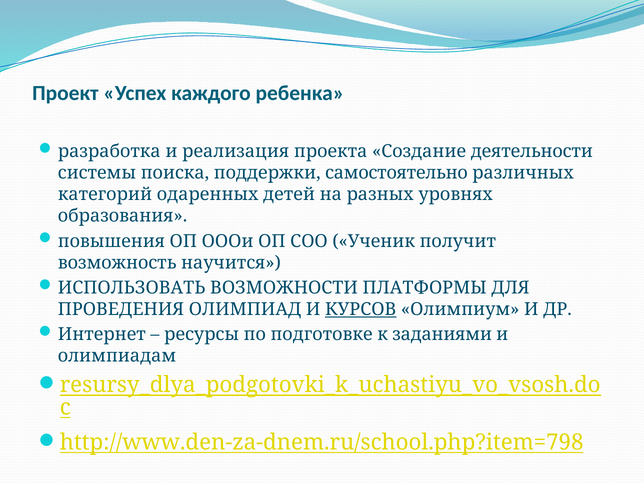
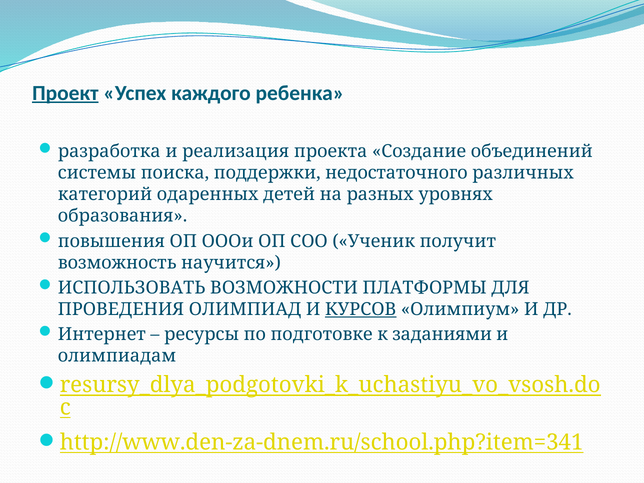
Проект underline: none -> present
деятельности: деятельности -> объединений
самостоятельно: самостоятельно -> недостаточного
http://www.den-za-dnem.ru/school.php?item=798: http://www.den-za-dnem.ru/school.php?item=798 -> http://www.den-za-dnem.ru/school.php?item=341
